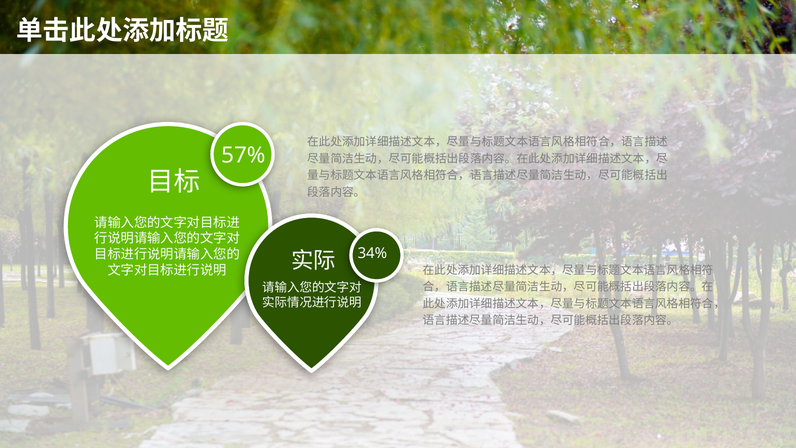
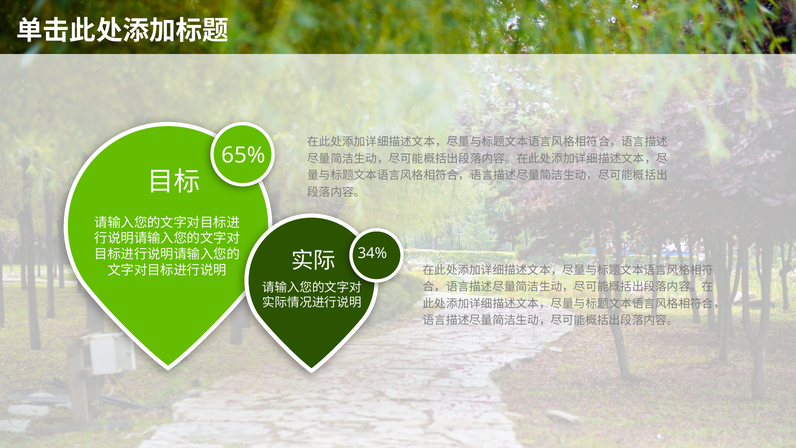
57%: 57% -> 65%
